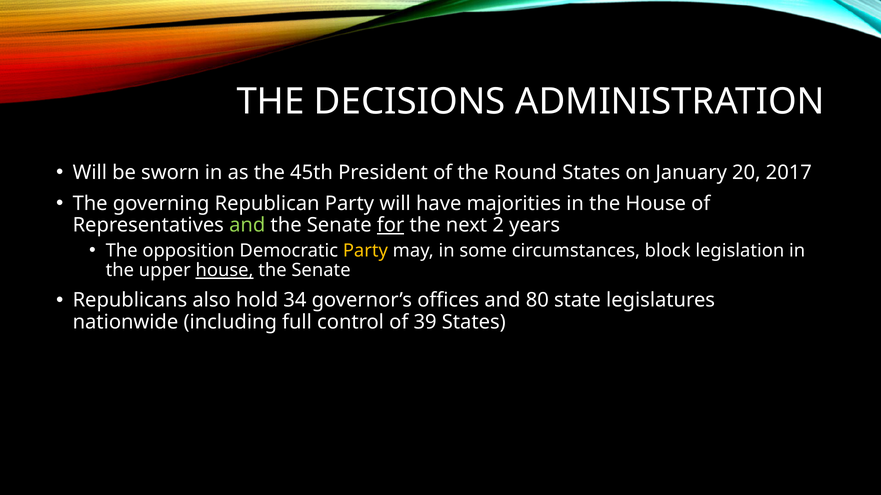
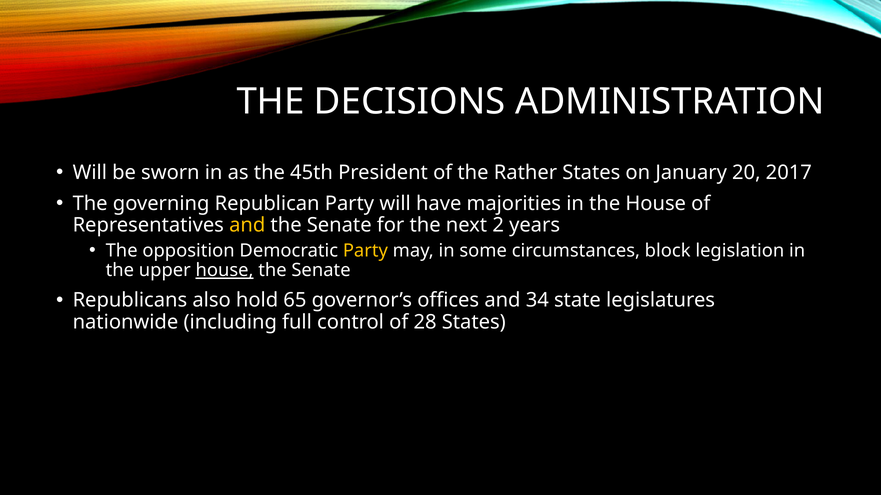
Round: Round -> Rather
and at (247, 225) colour: light green -> yellow
for underline: present -> none
34: 34 -> 65
80: 80 -> 34
39: 39 -> 28
